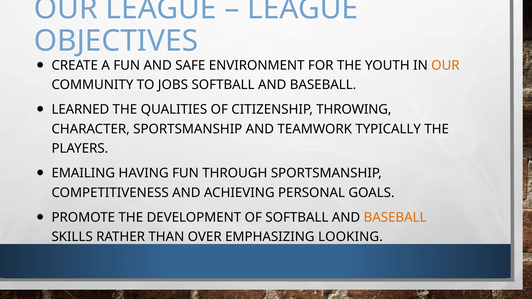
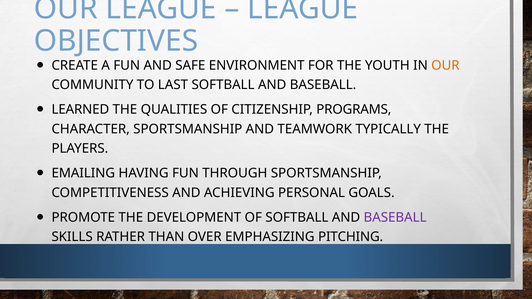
JOBS: JOBS -> LAST
THROWING: THROWING -> PROGRAMS
BASEBALL at (395, 218) colour: orange -> purple
LOOKING: LOOKING -> PITCHING
